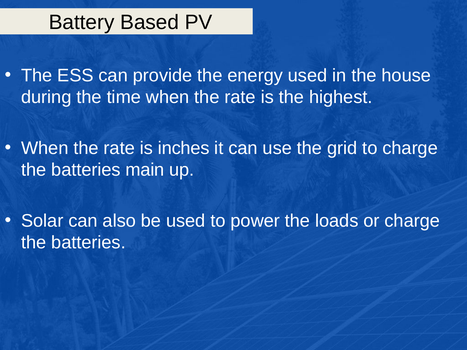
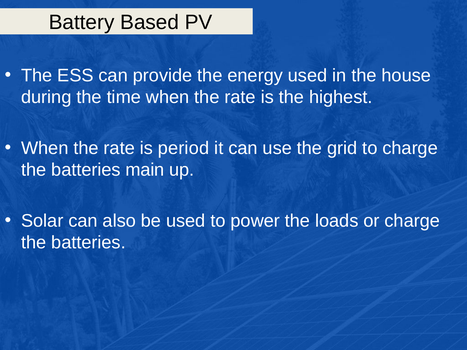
inches: inches -> period
